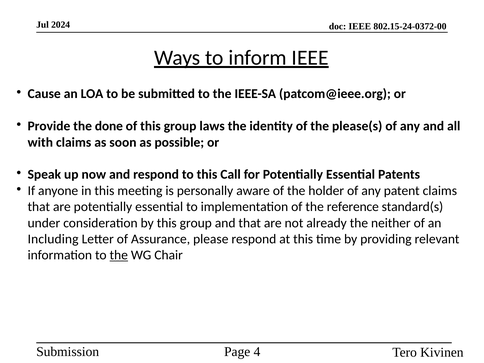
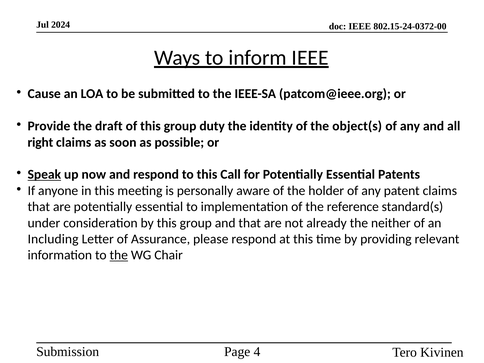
done: done -> draft
laws: laws -> duty
please(s: please(s -> object(s
with: with -> right
Speak underline: none -> present
